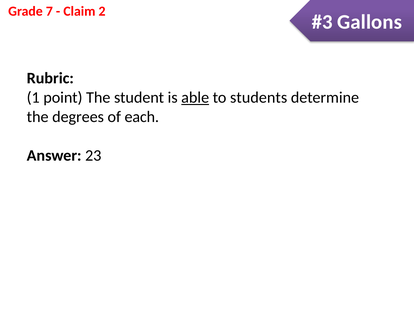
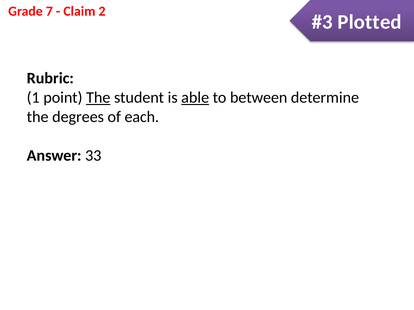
Gallons: Gallons -> Plotted
The at (98, 98) underline: none -> present
students: students -> between
23: 23 -> 33
